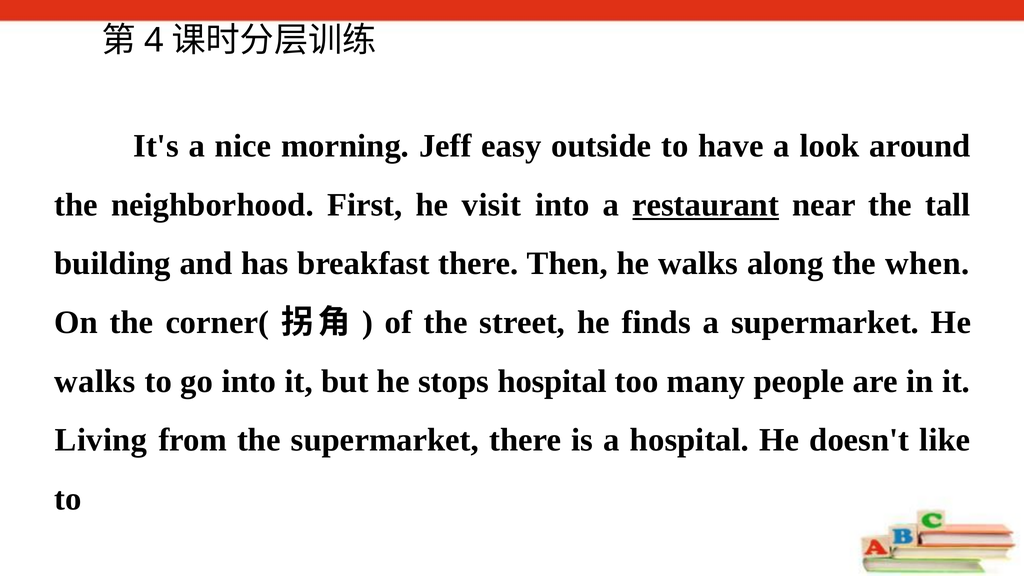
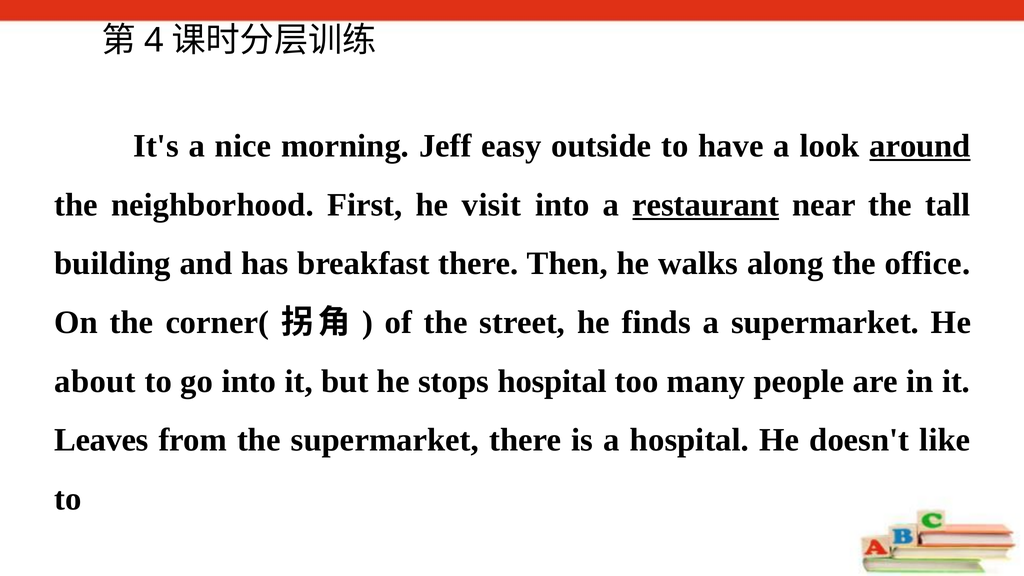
around underline: none -> present
when: when -> office
walks at (95, 381): walks -> about
Living: Living -> Leaves
